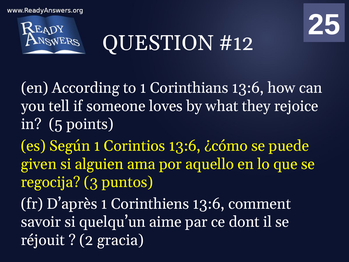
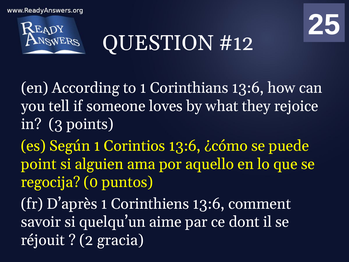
5: 5 -> 3
given: given -> point
3: 3 -> 0
